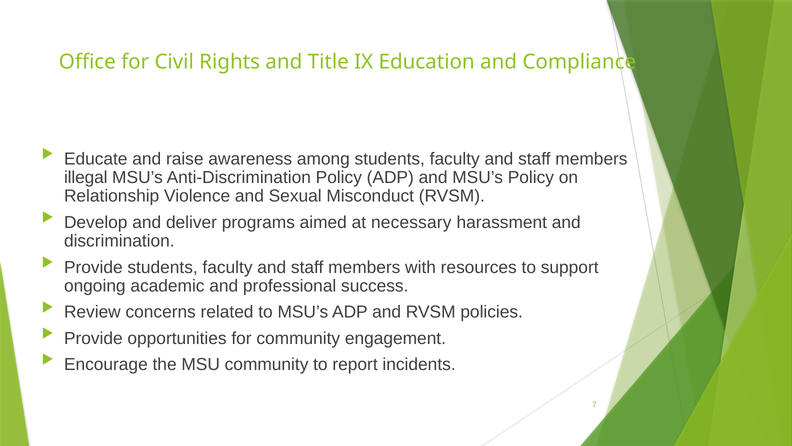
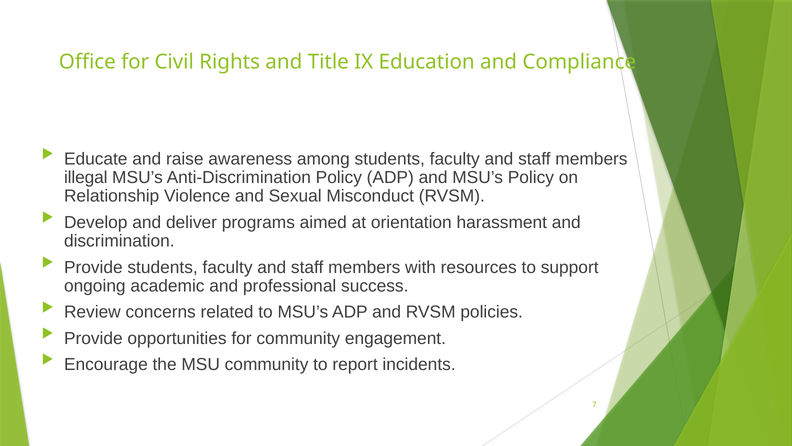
necessary: necessary -> orientation
